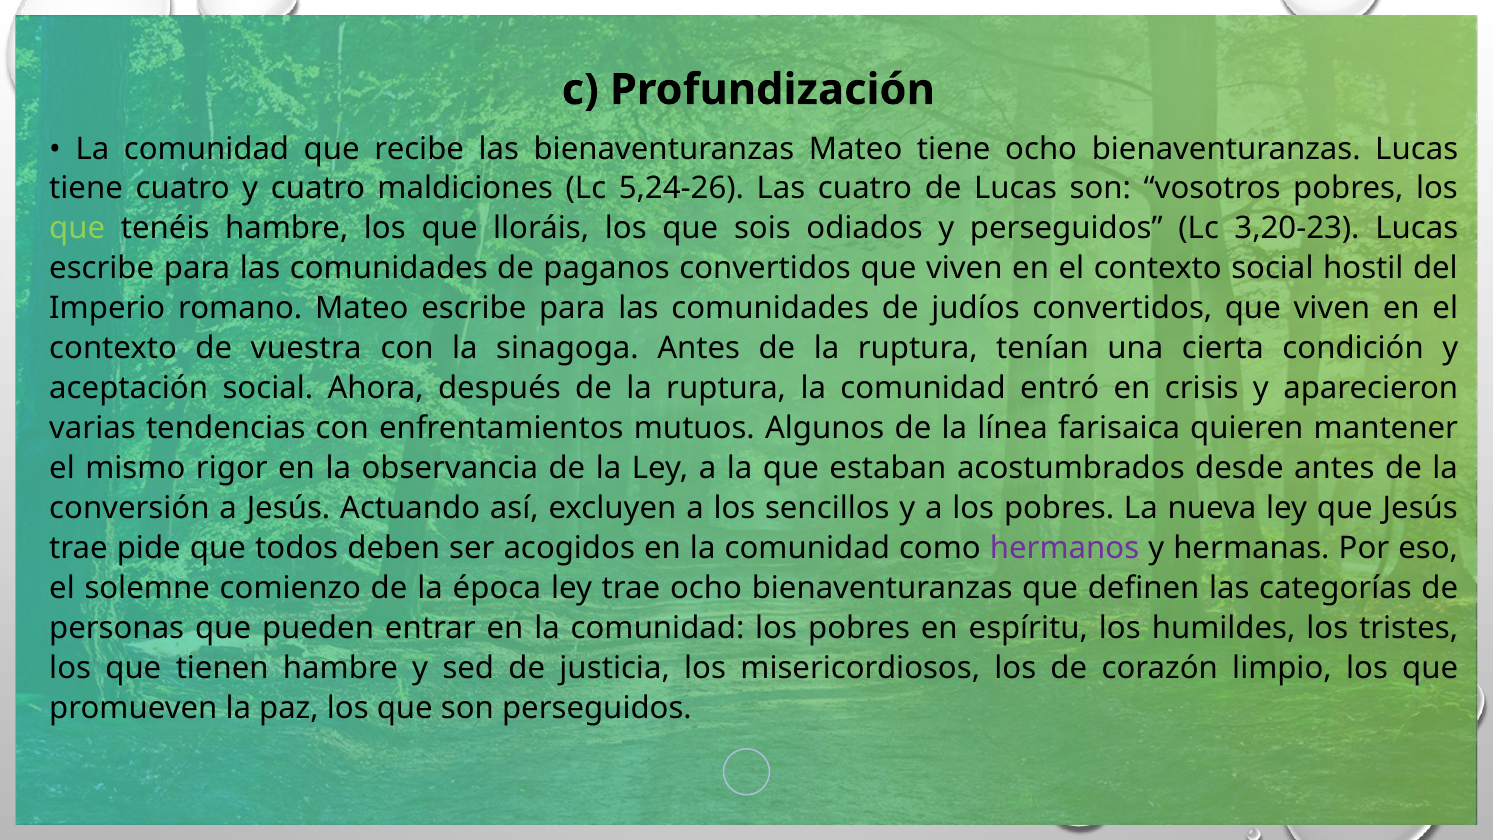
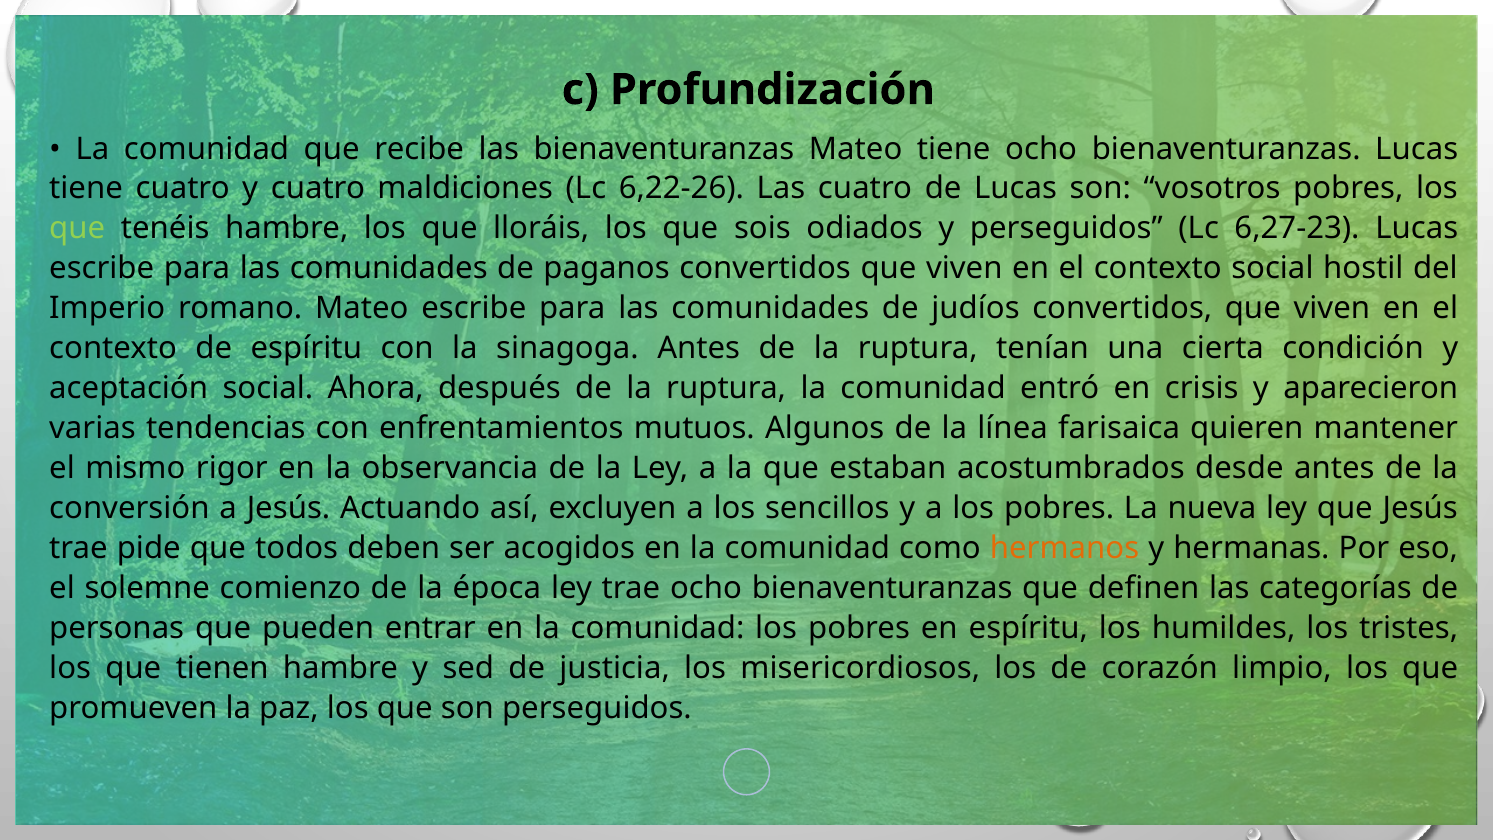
5,24-26: 5,24-26 -> 6,22-26
3,20-23: 3,20-23 -> 6,27-23
de vuestra: vuestra -> espíritu
hermanos colour: purple -> orange
